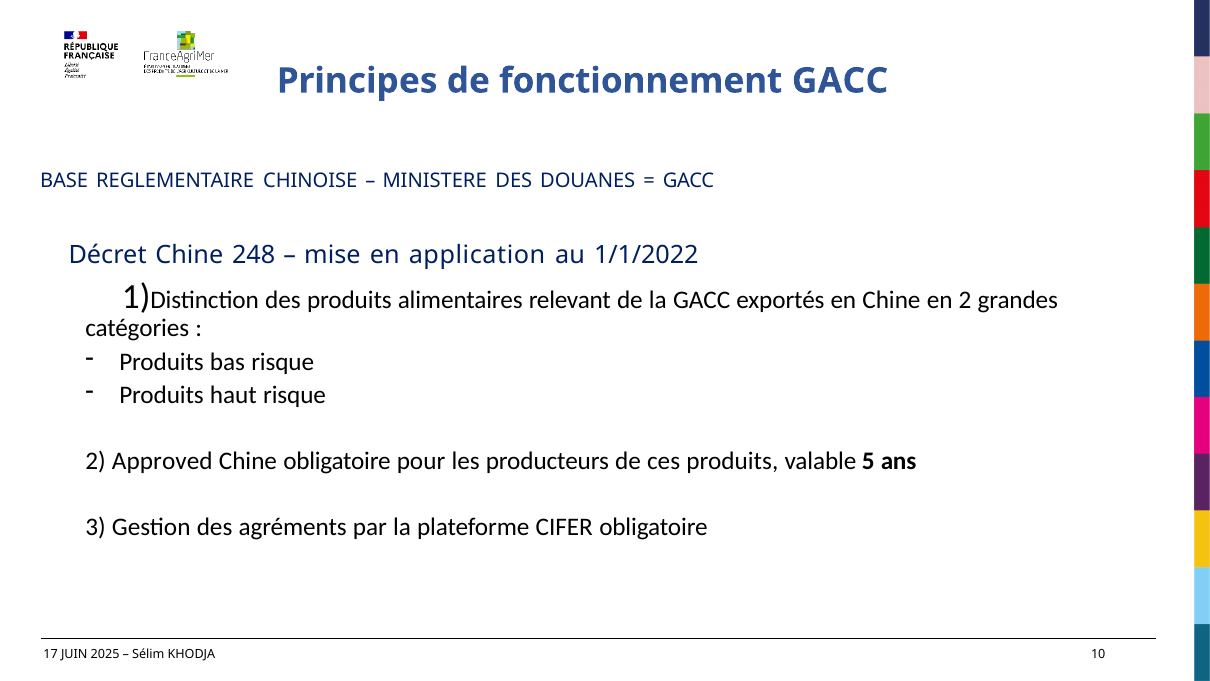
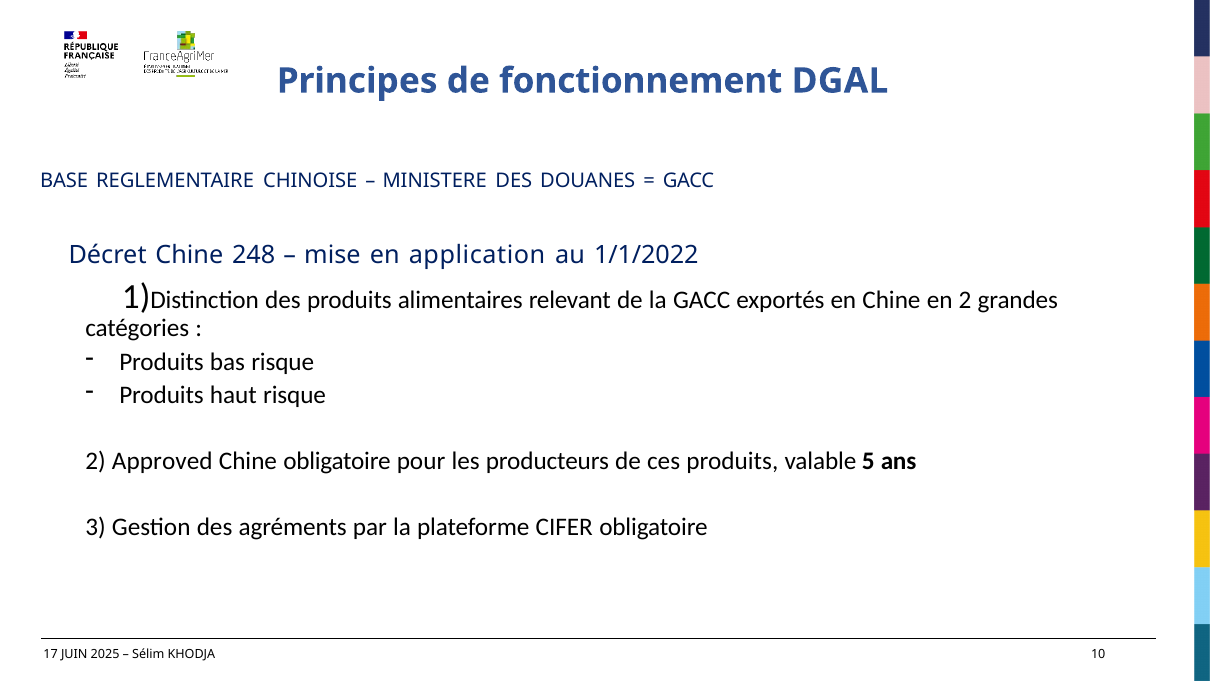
fonctionnement GACC: GACC -> DGAL
